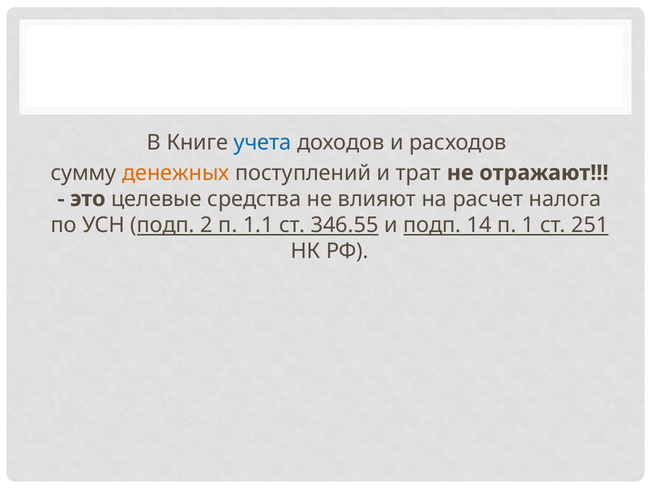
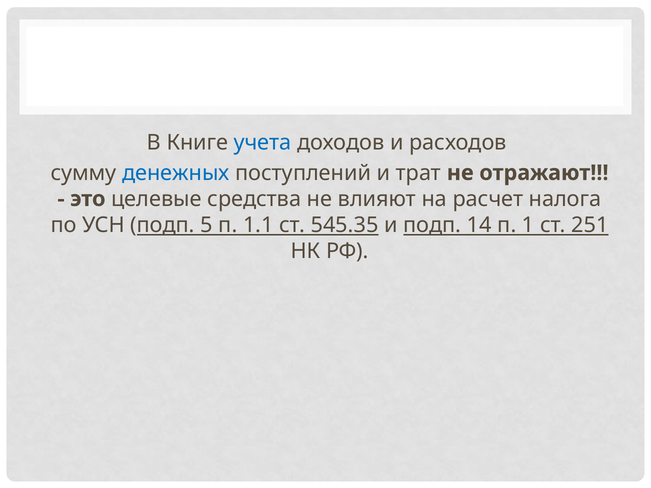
денежных colour: orange -> blue
2: 2 -> 5
346.55: 346.55 -> 545.35
